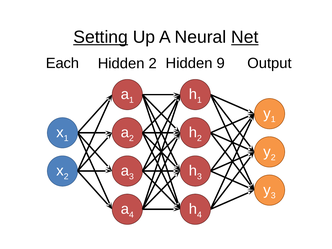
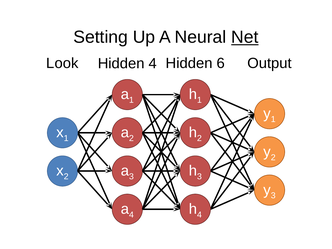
Setting underline: present -> none
Each: Each -> Look
Hidden 2: 2 -> 4
9: 9 -> 6
